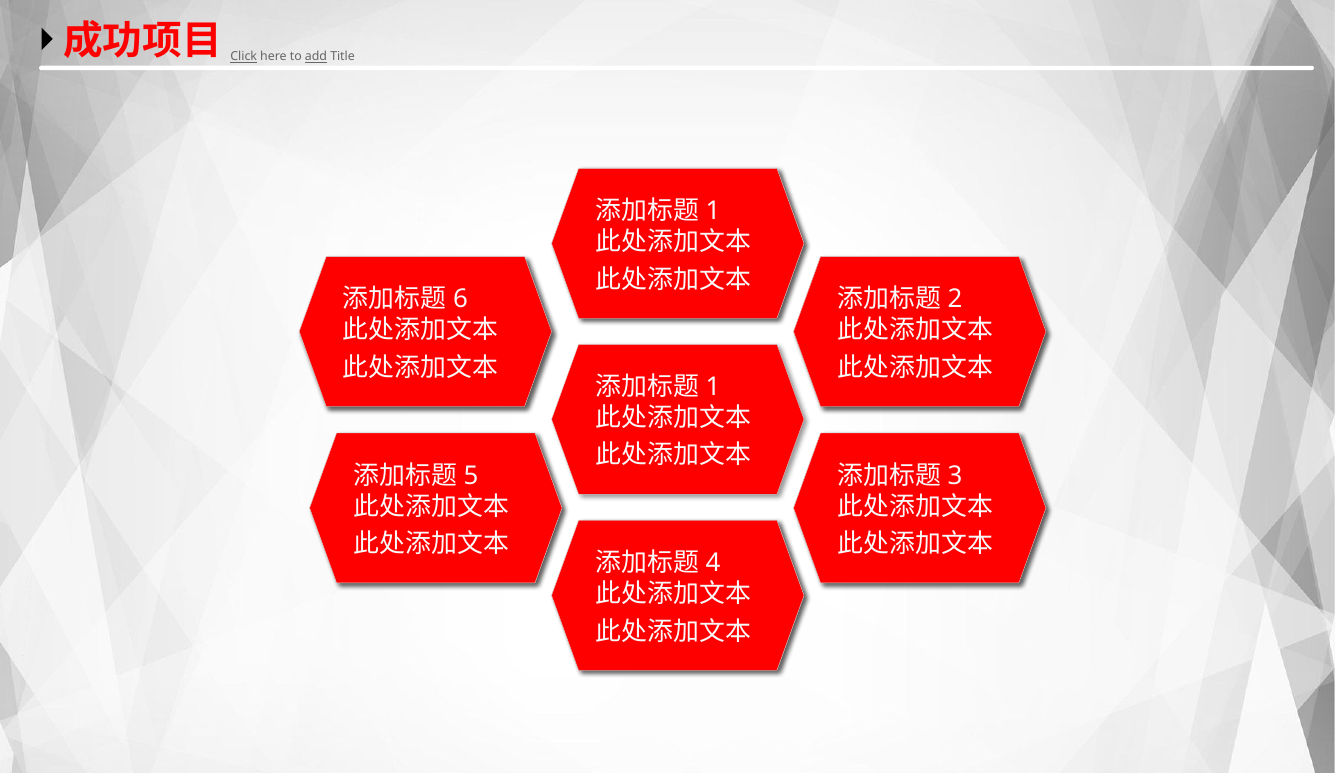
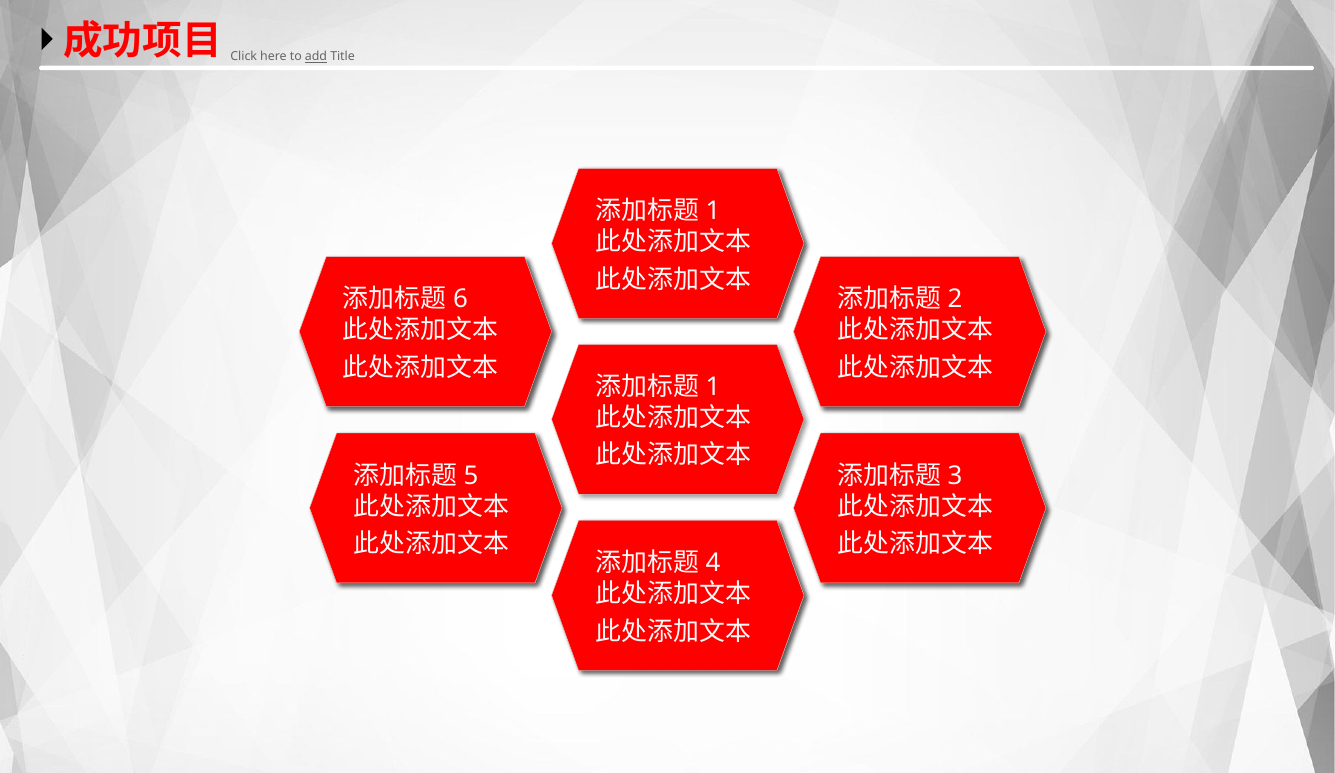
Click underline: present -> none
